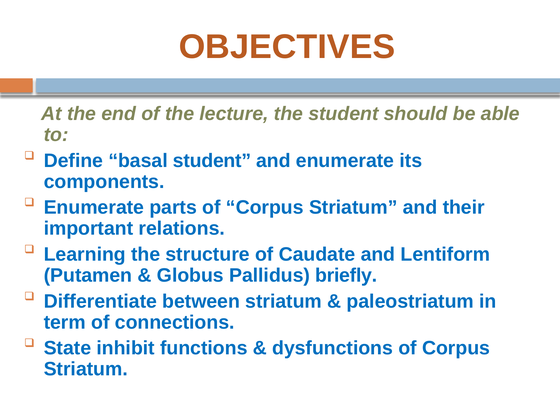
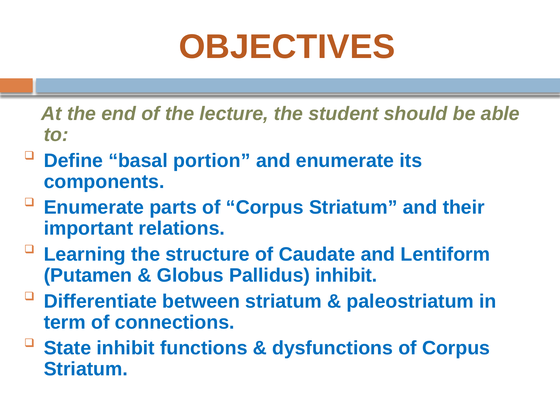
basal student: student -> portion
Pallidus briefly: briefly -> inhibit
